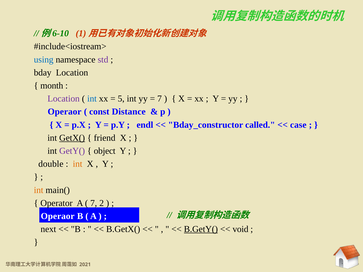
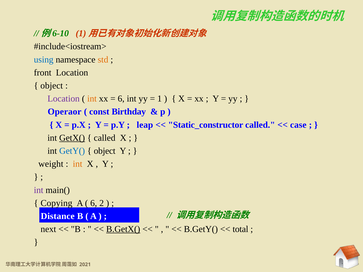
std colour: purple -> orange
bday: bday -> front
month at (52, 86): month -> object
int at (92, 99) colour: blue -> orange
5 at (121, 99): 5 -> 6
7 at (160, 99): 7 -> 1
Distance: Distance -> Birthday
endl: endl -> leap
Bday_constructor: Bday_constructor -> Static_constructor
friend at (105, 138): friend -> called
GetY( colour: purple -> blue
double: double -> weight
int at (39, 190) colour: orange -> purple
Operator: Operator -> Copying
7 at (94, 203): 7 -> 6
Operaor at (58, 216): Operaor -> Distance
B.GetX( underline: none -> present
B.GetY( underline: present -> none
void: void -> total
